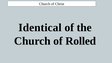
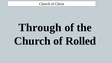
Identical: Identical -> Through
